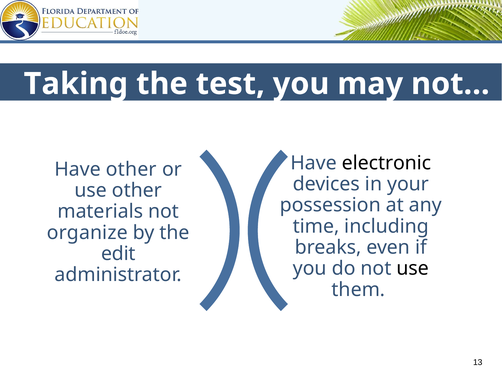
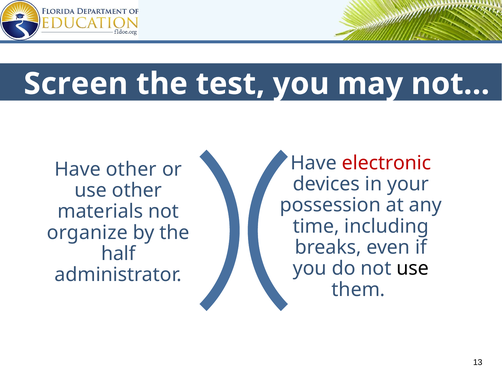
Taking: Taking -> Screen
electronic colour: black -> red
edit: edit -> half
